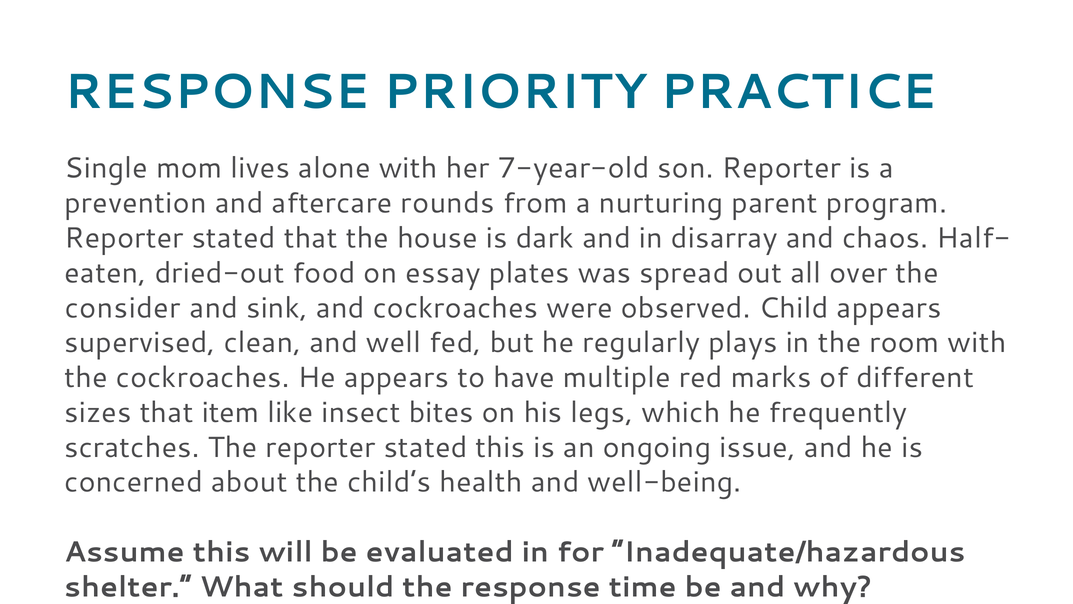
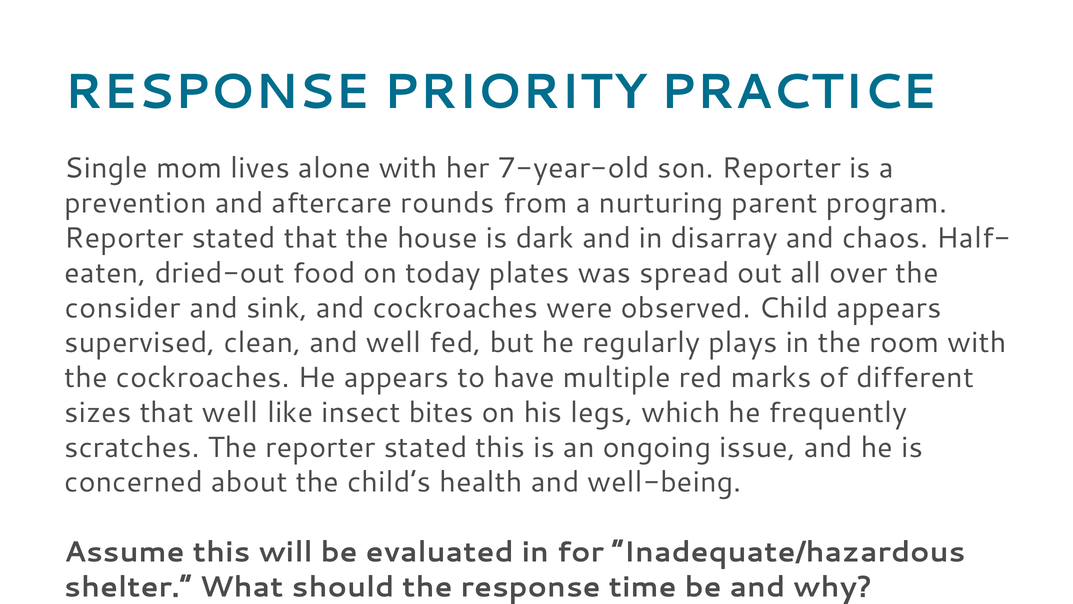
essay: essay -> today
that item: item -> well
